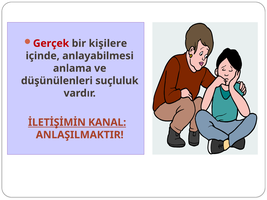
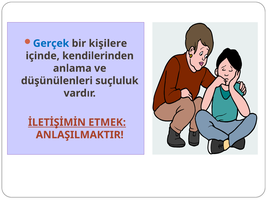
Gerçek colour: red -> blue
anlayabilmesi: anlayabilmesi -> kendilerinden
KANAL: KANAL -> ETMEK
